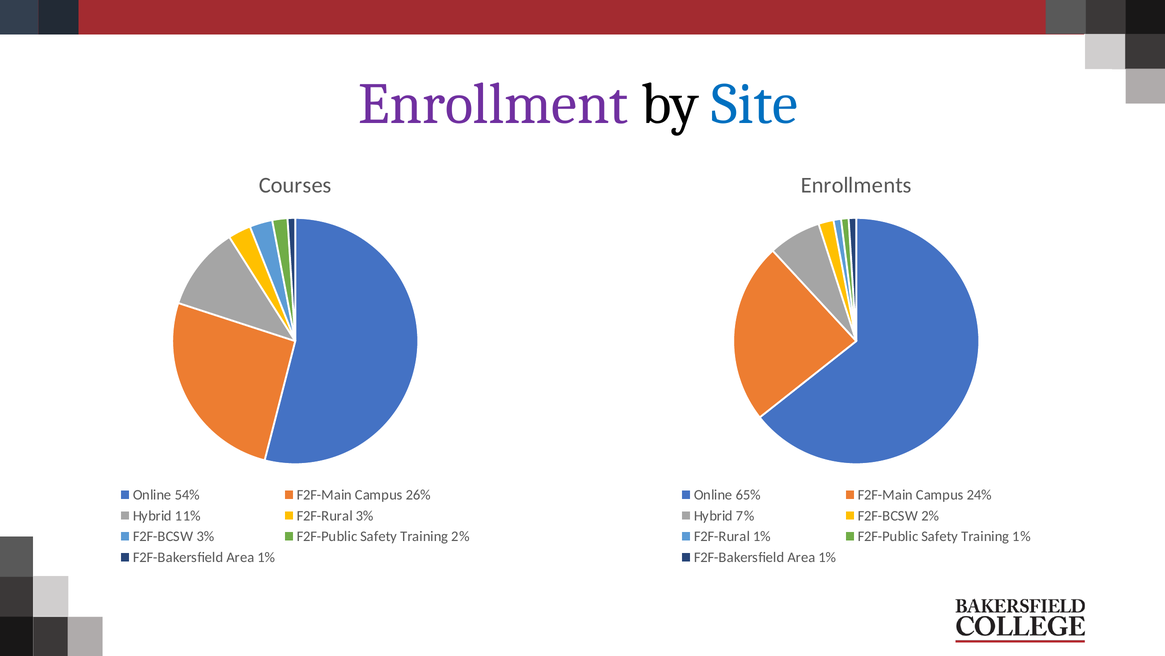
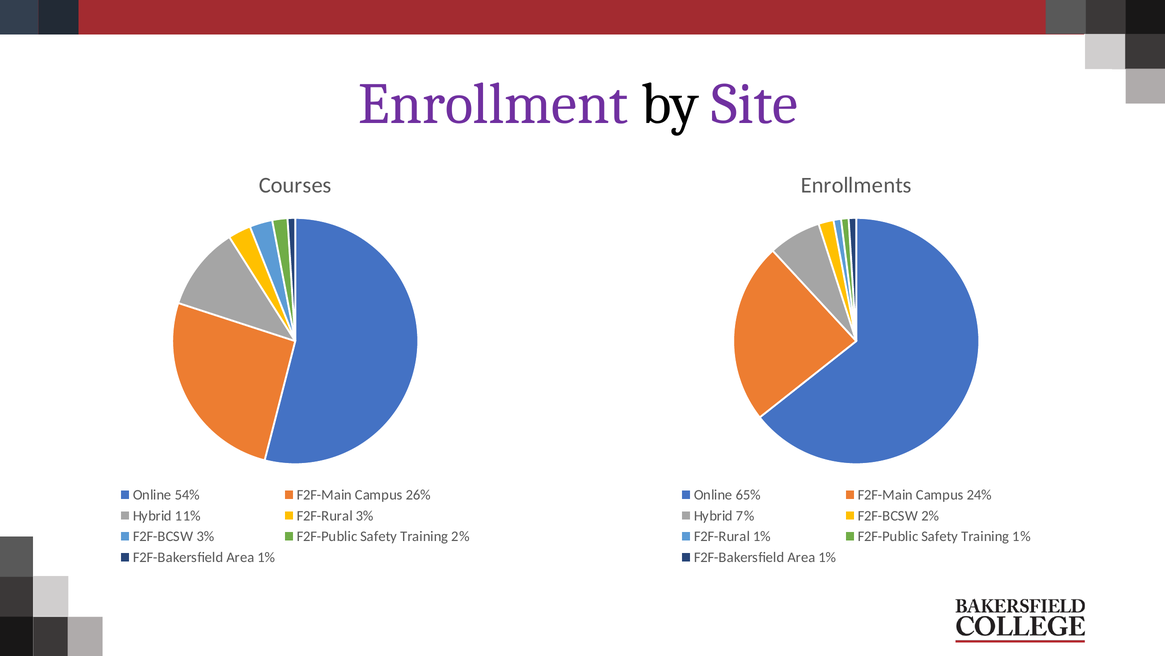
Site colour: blue -> purple
